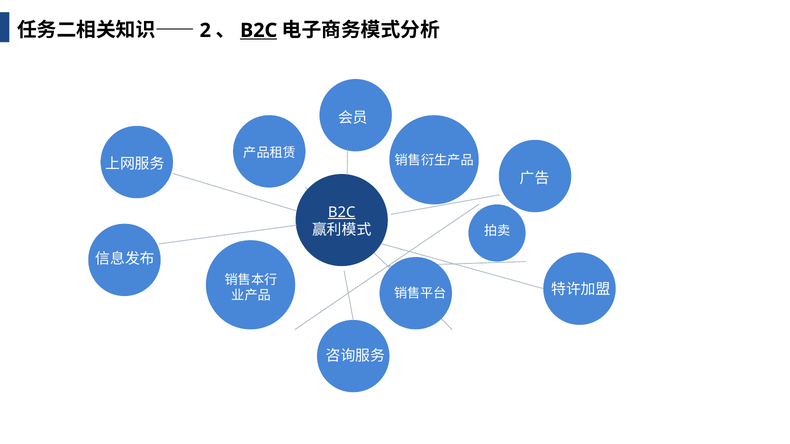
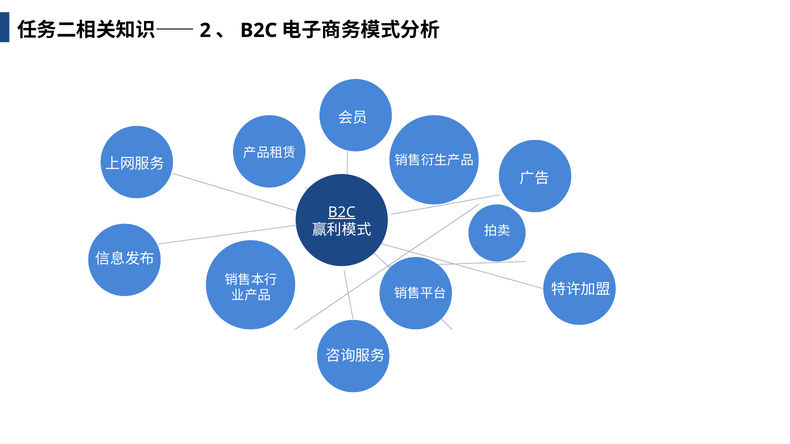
B2C at (259, 30) underline: present -> none
